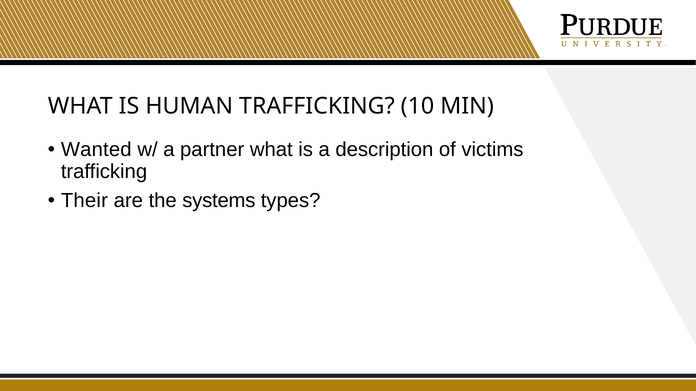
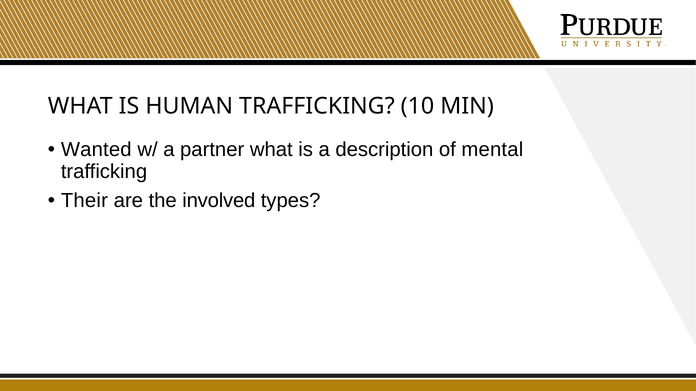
victims: victims -> mental
systems: systems -> involved
